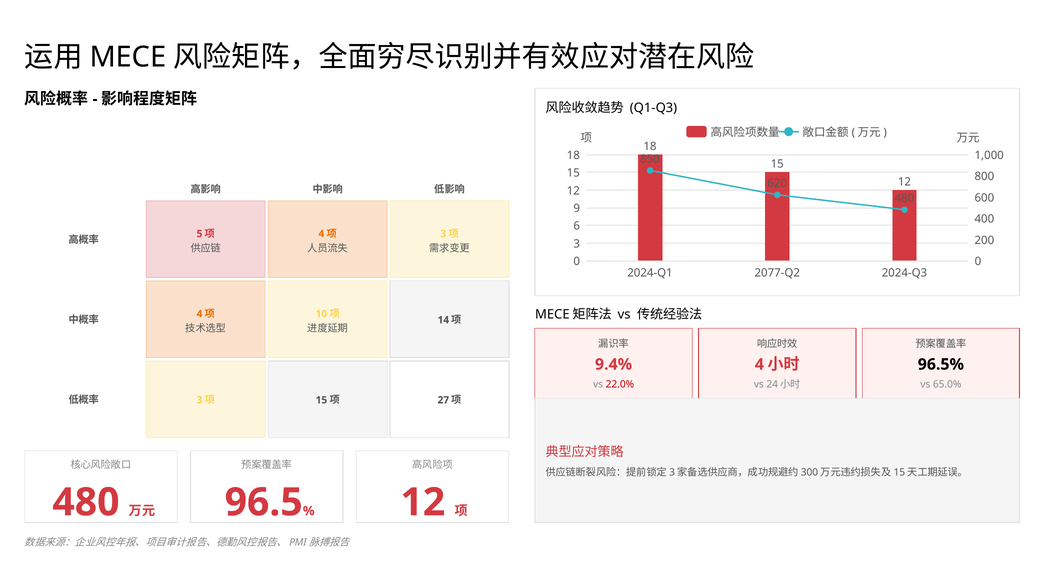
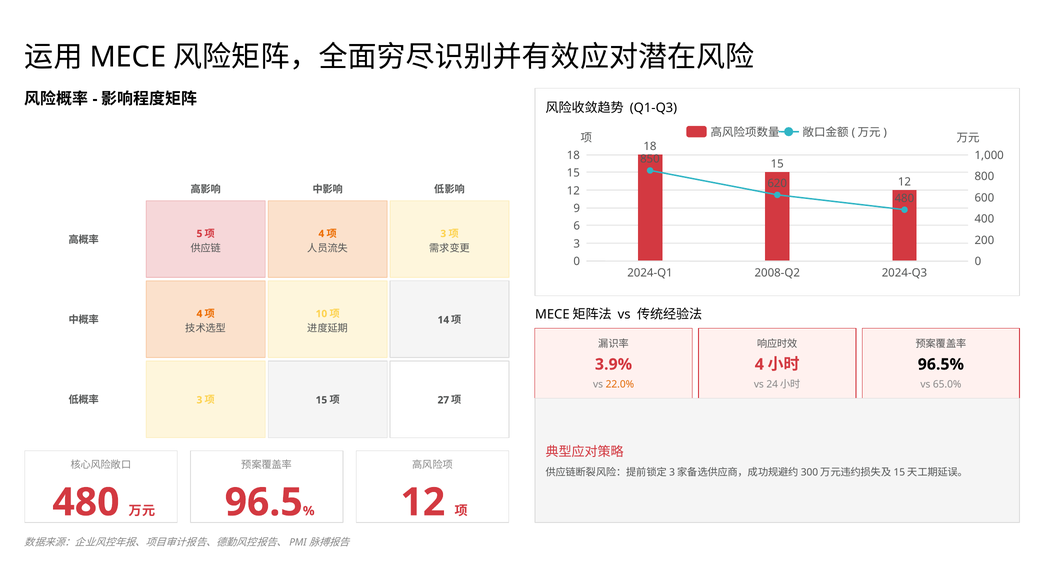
2077-Q2: 2077-Q2 -> 2008-Q2
9.4%: 9.4% -> 3.9%
22.0% colour: red -> orange
